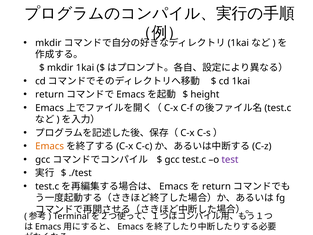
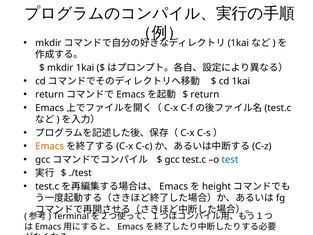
height at (205, 94): height -> return
test colour: purple -> blue
return at (216, 186): return -> height
